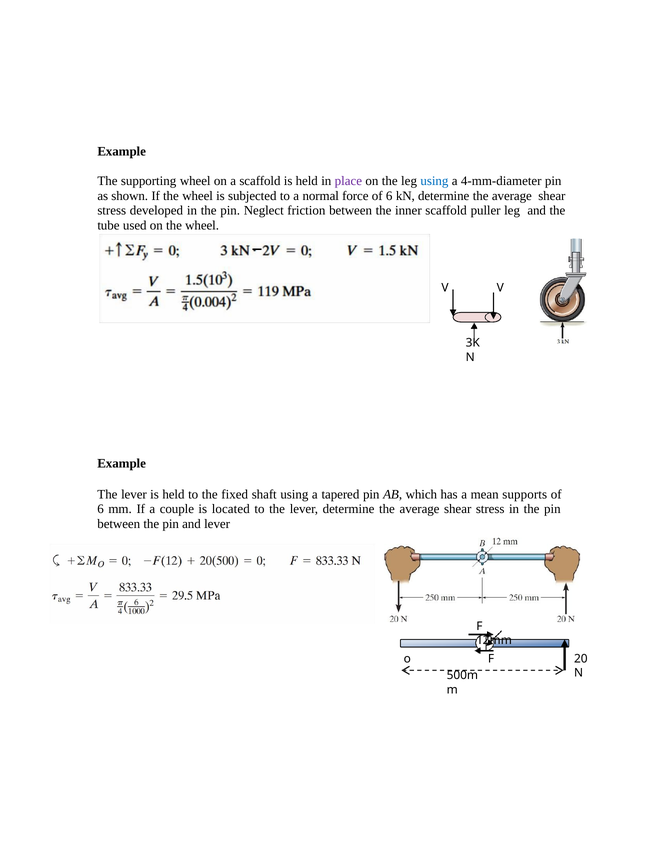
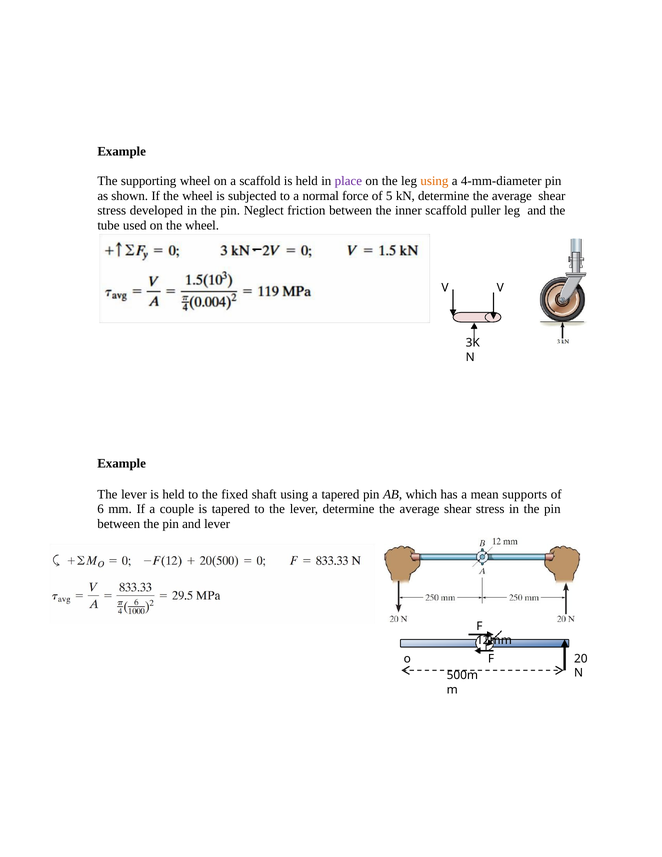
using at (434, 181) colour: blue -> orange
force of 6: 6 -> 5
is located: located -> tapered
